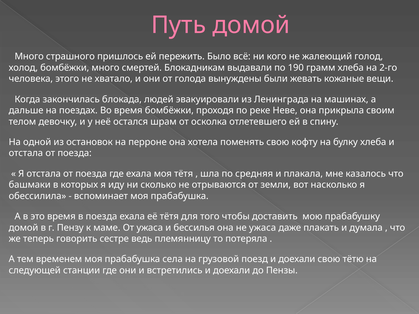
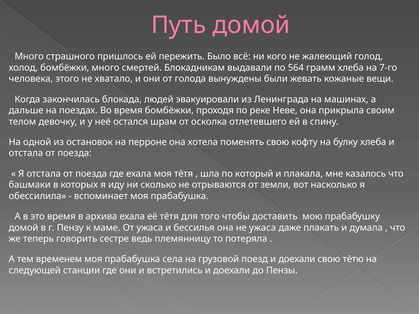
190: 190 -> 564
2-го: 2-го -> 7-го
средняя: средняя -> который
в поезда: поезда -> архива
